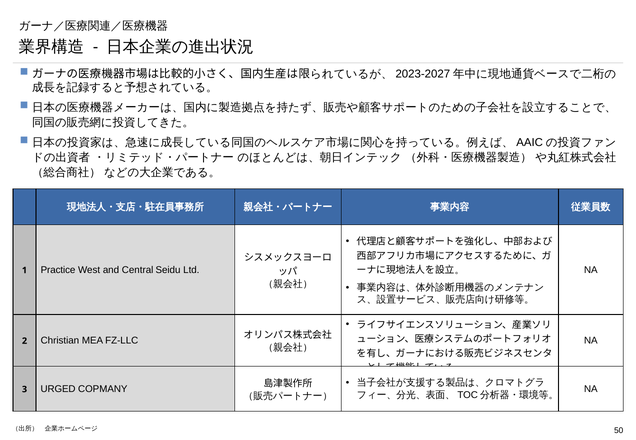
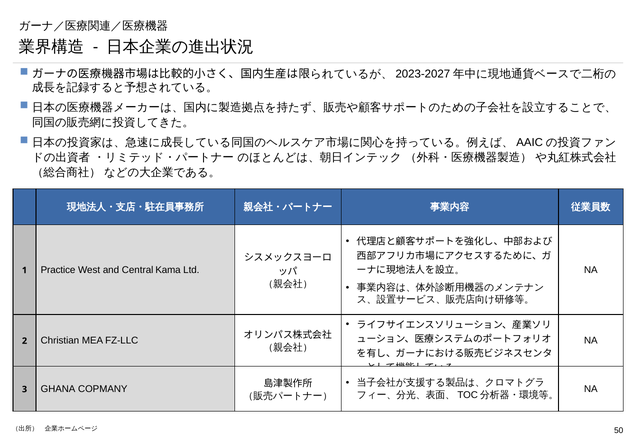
Seidu: Seidu -> Kama
URGED: URGED -> GHANA
